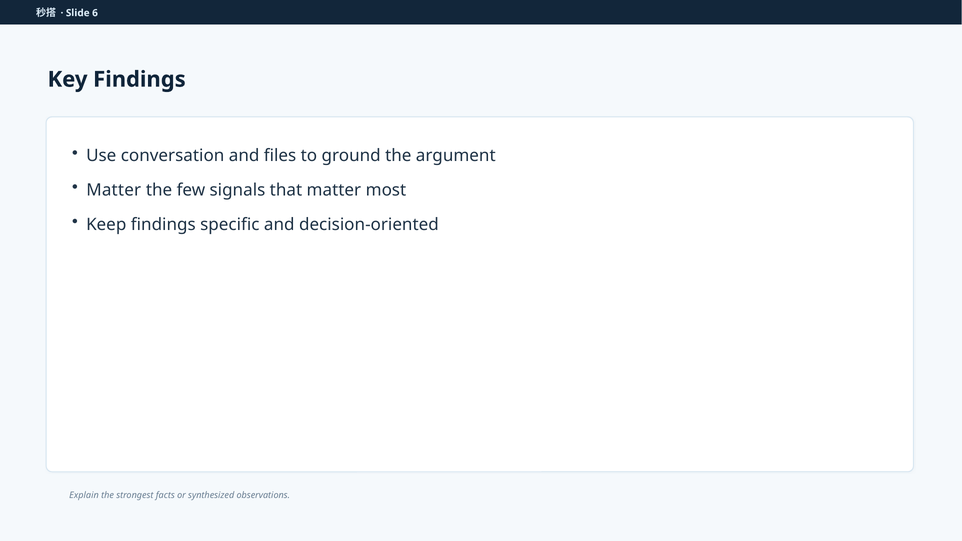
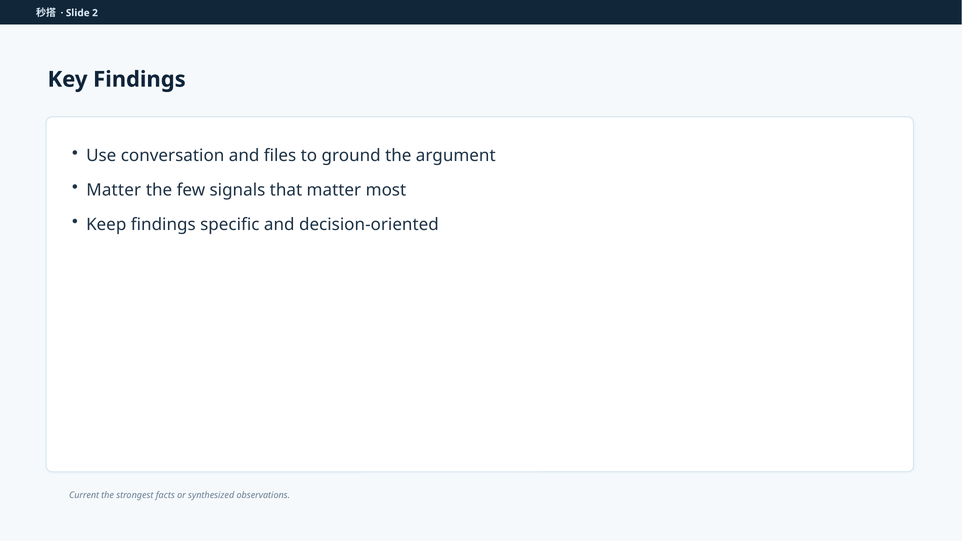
6: 6 -> 2
Explain: Explain -> Current
